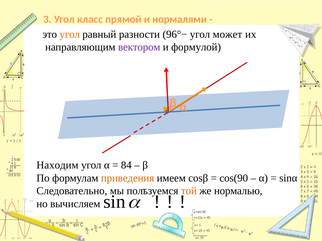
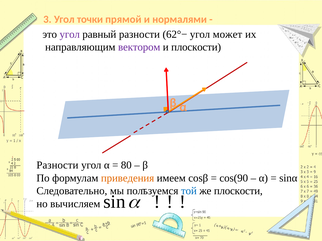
класс: класс -> точки
угол at (70, 34) colour: orange -> purple
96°−: 96°− -> 62°−
и формулой: формулой -> плоскости
Находим at (57, 166): Находим -> Разности
84: 84 -> 80
той colour: orange -> blue
же нормалью: нормалью -> плоскости
